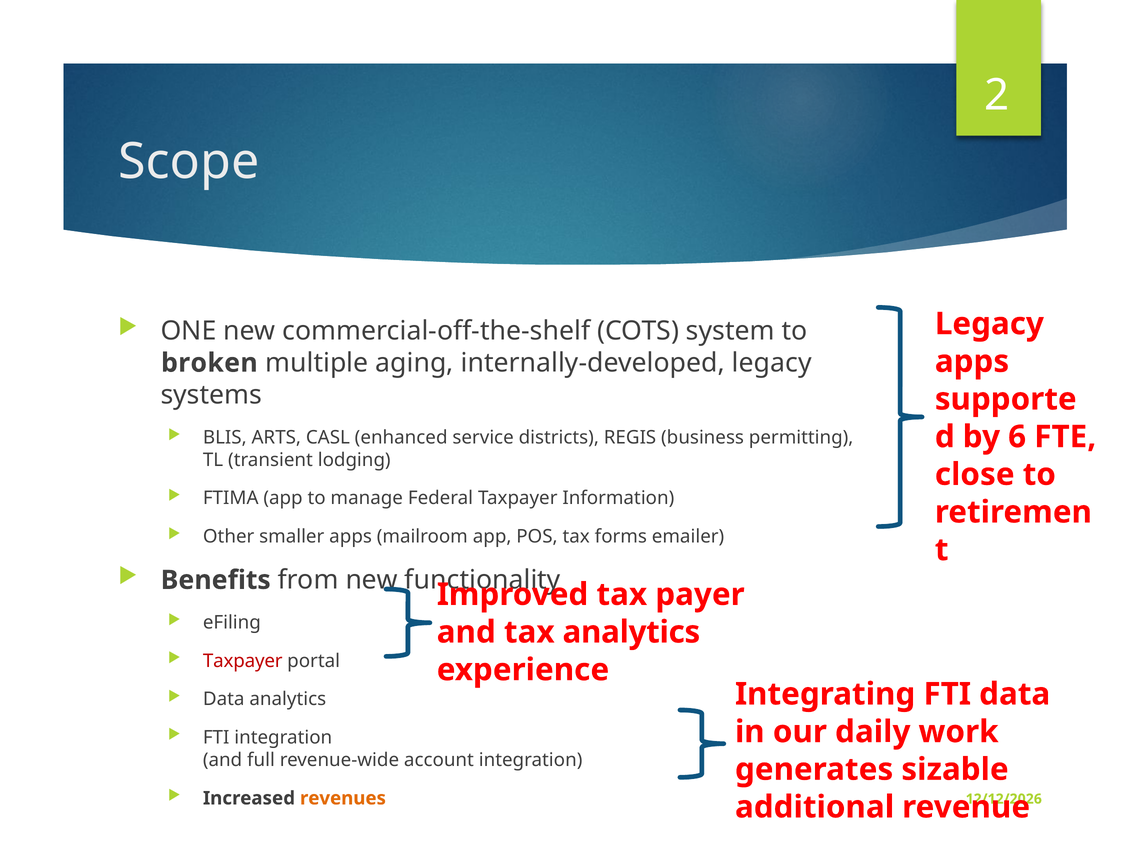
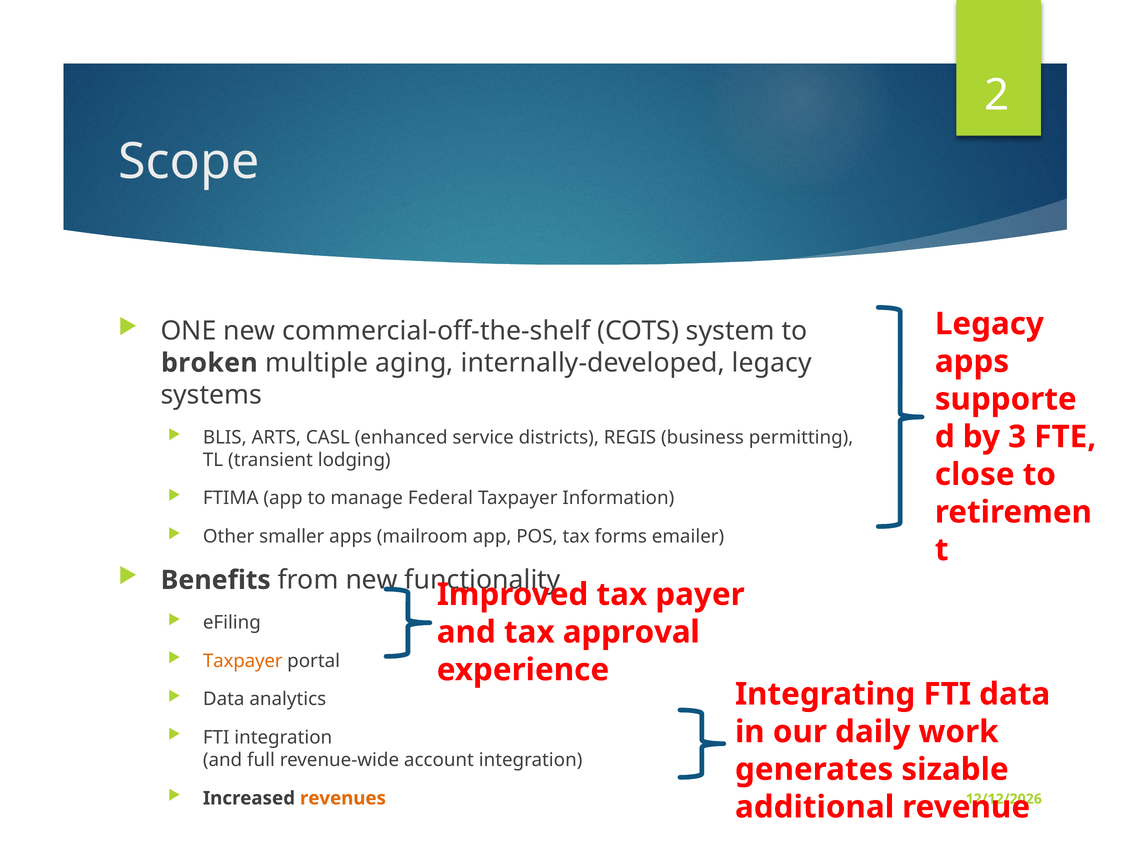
6: 6 -> 3
tax analytics: analytics -> approval
Taxpayer at (243, 661) colour: red -> orange
